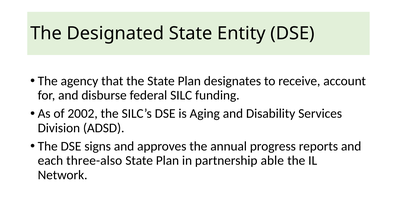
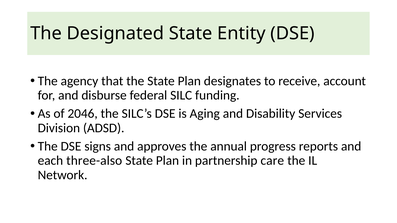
2002: 2002 -> 2046
able: able -> care
